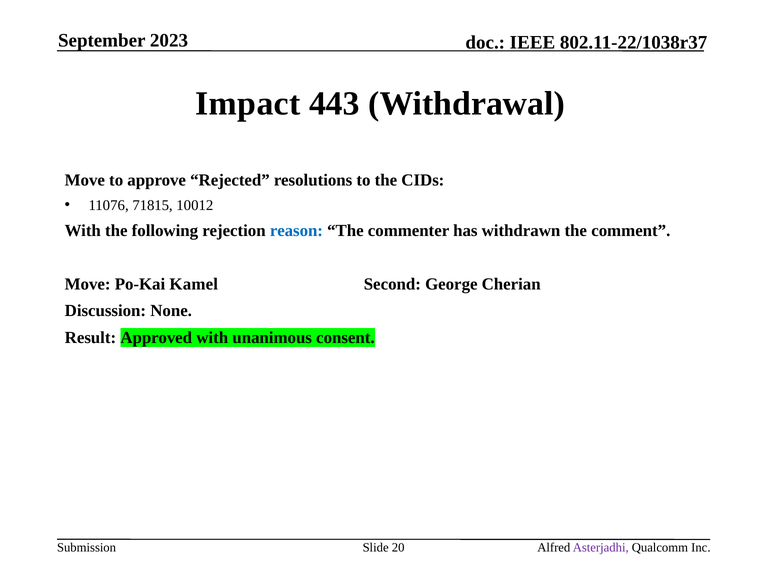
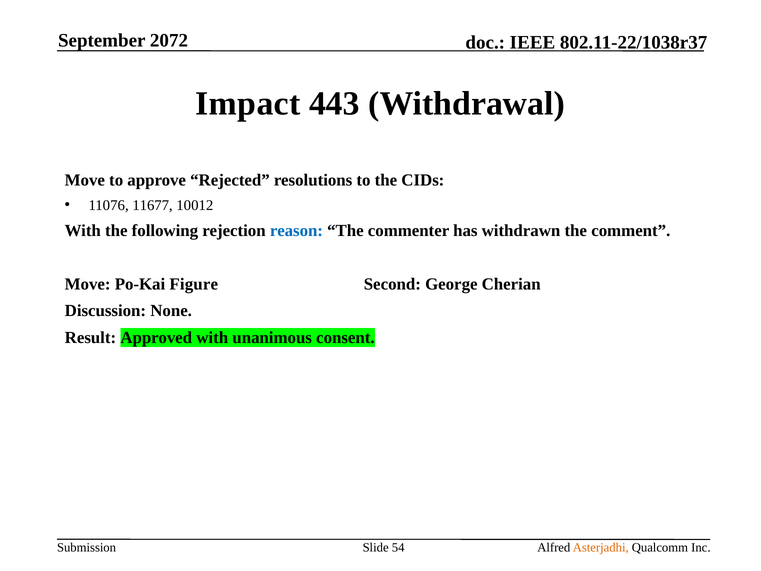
2023: 2023 -> 2072
71815: 71815 -> 11677
Kamel: Kamel -> Figure
20: 20 -> 54
Asterjadhi colour: purple -> orange
